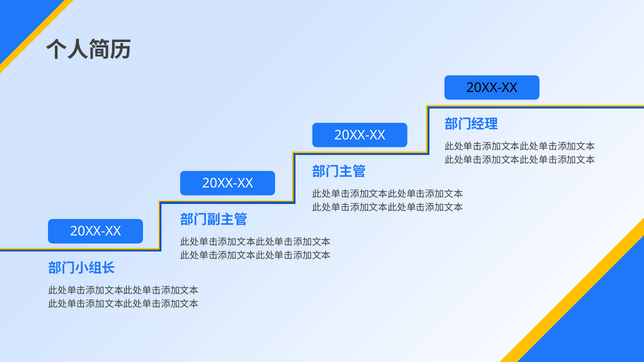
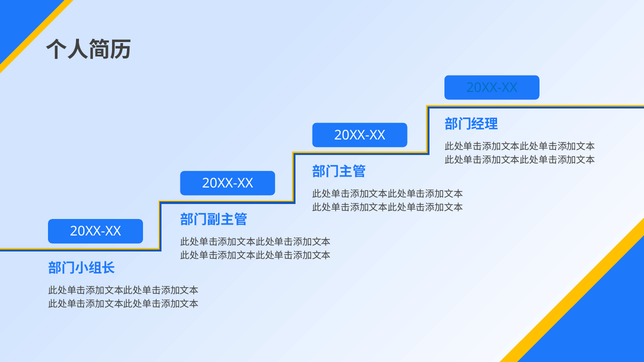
20XX-XX at (492, 88) colour: black -> blue
